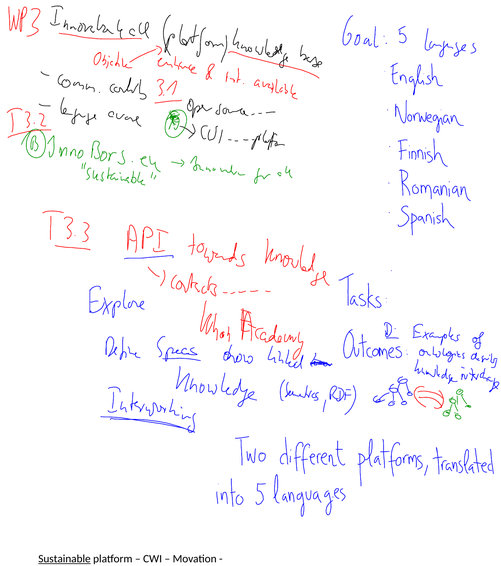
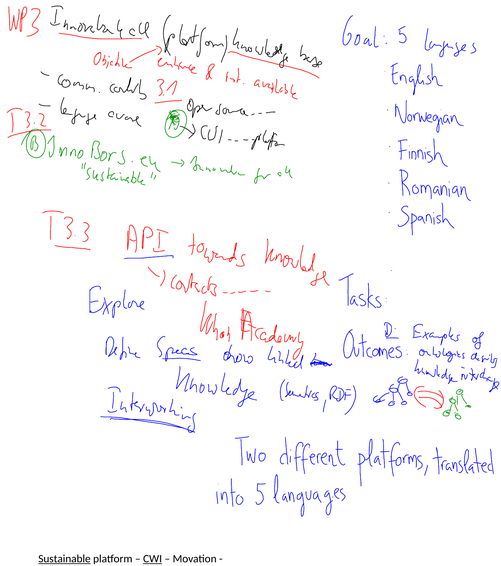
CWI underline: none -> present
